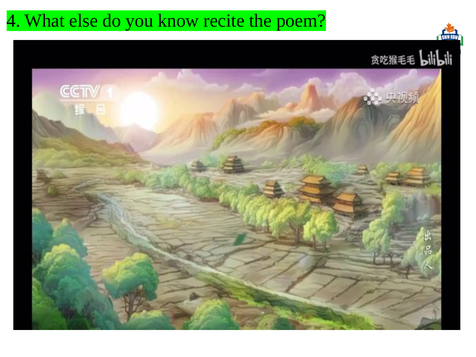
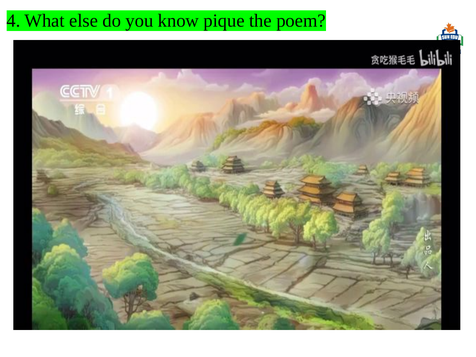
recite: recite -> pique
